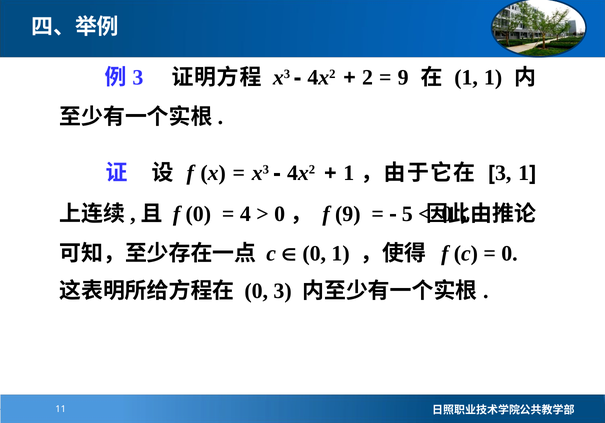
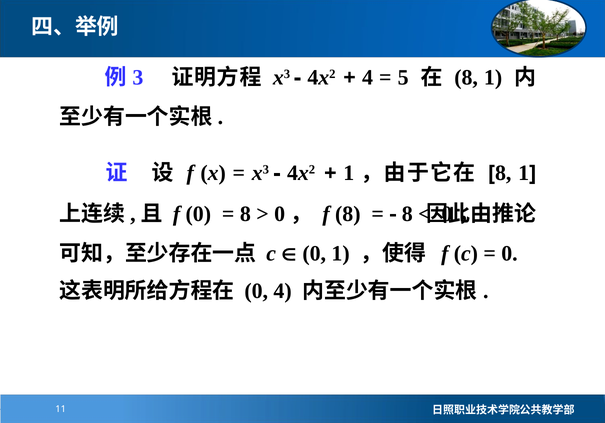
2 at (368, 77): 2 -> 4
9 at (403, 77): 9 -> 5
1 at (466, 77): 1 -> 8
3 at (503, 173): 3 -> 8
4 at (245, 214): 4 -> 8
f 9: 9 -> 8
5 at (407, 214): 5 -> 8
0 3: 3 -> 4
